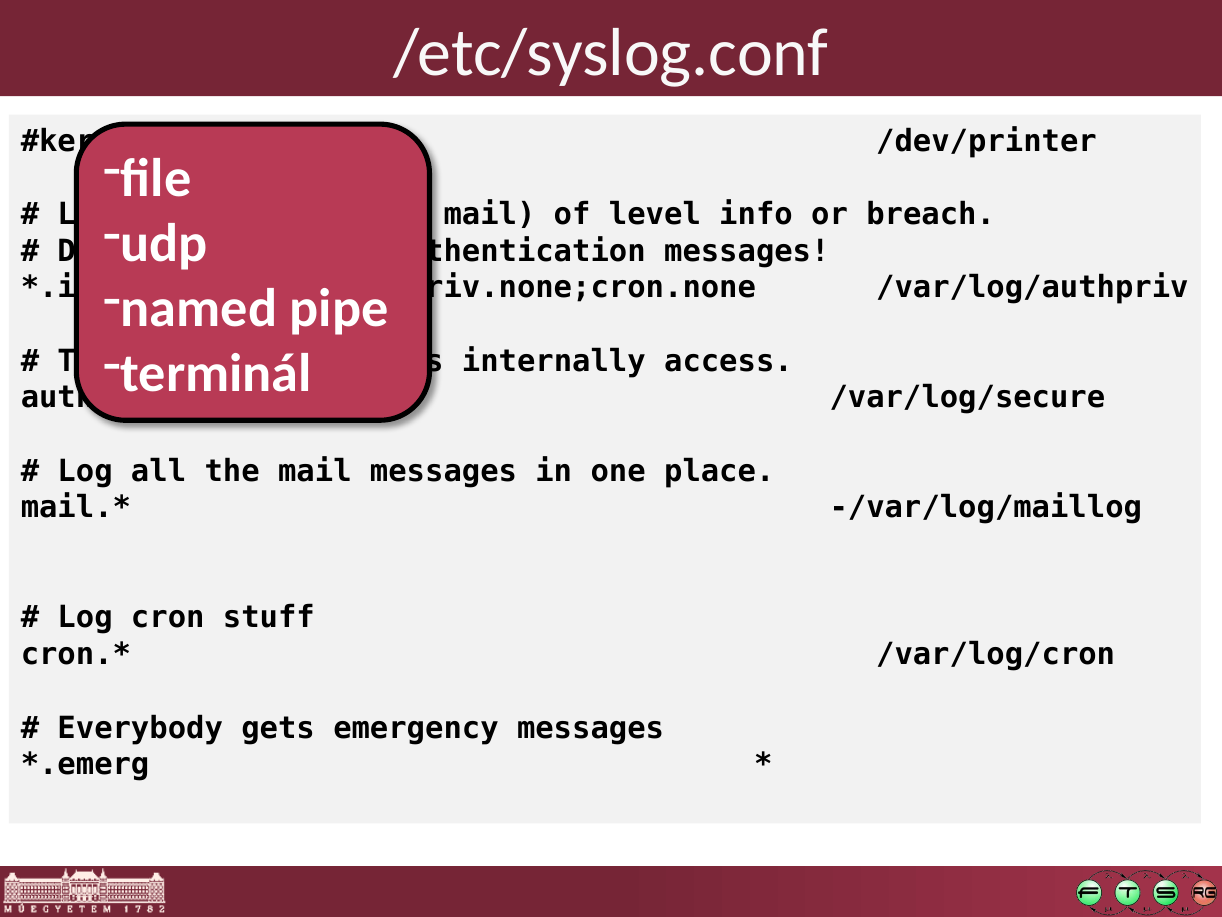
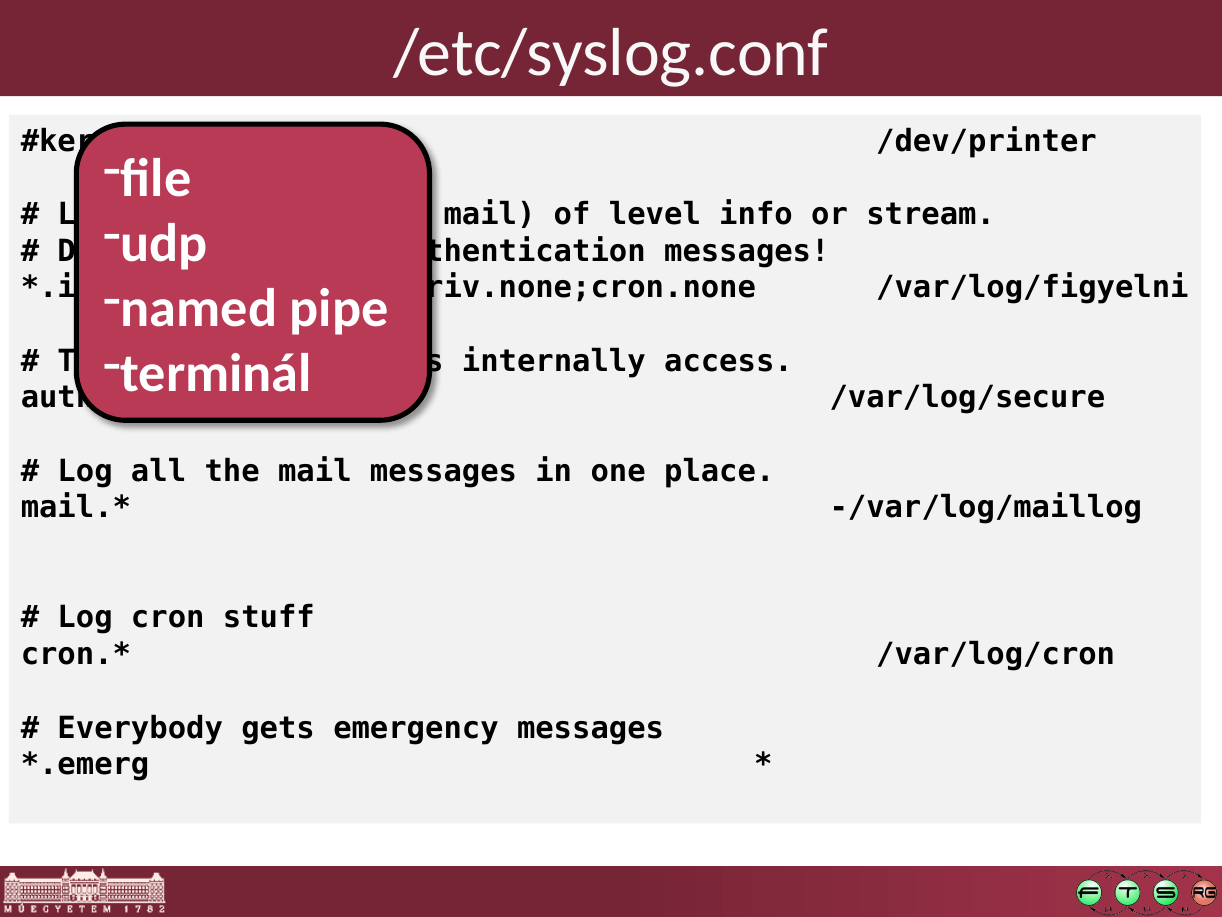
breach: breach -> stream
/var/log/authpriv: /var/log/authpriv -> /var/log/figyelni
